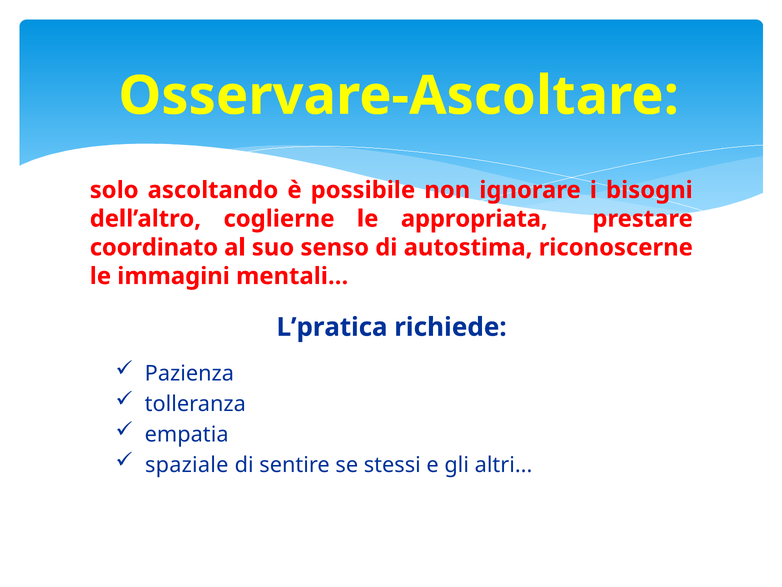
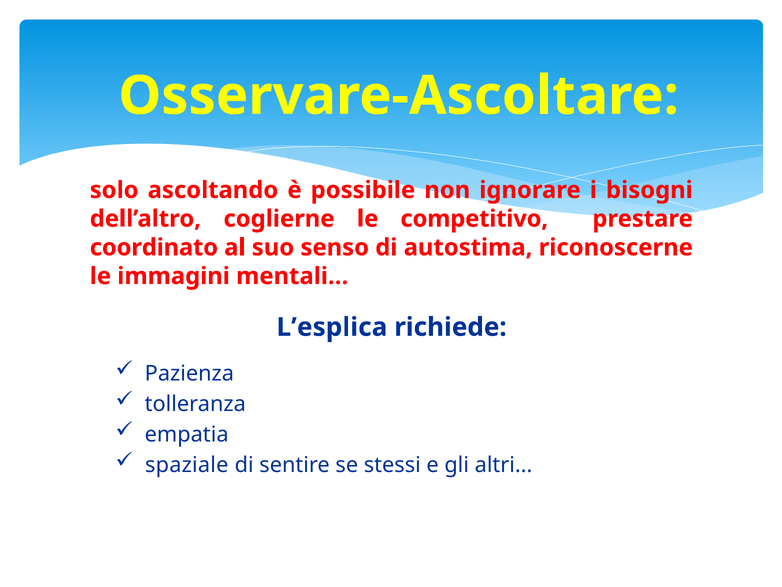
appropriata: appropriata -> competitivo
L’pratica: L’pratica -> L’esplica
